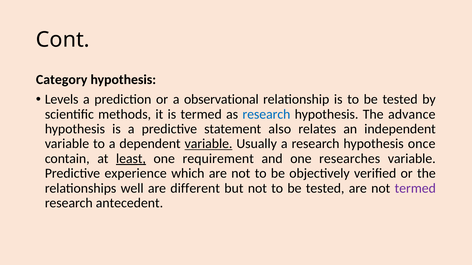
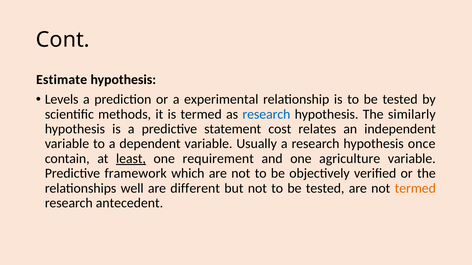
Category: Category -> Estimate
observational: observational -> experimental
advance: advance -> similarly
also: also -> cost
variable at (209, 144) underline: present -> none
researches: researches -> agriculture
experience: experience -> framework
termed at (415, 189) colour: purple -> orange
